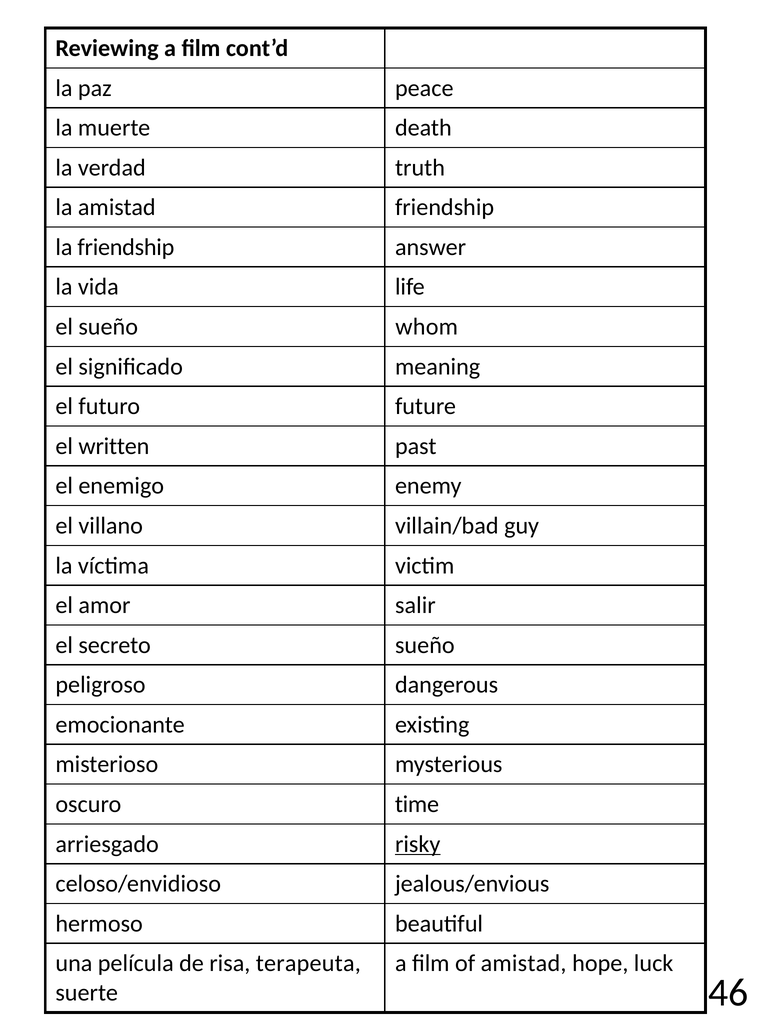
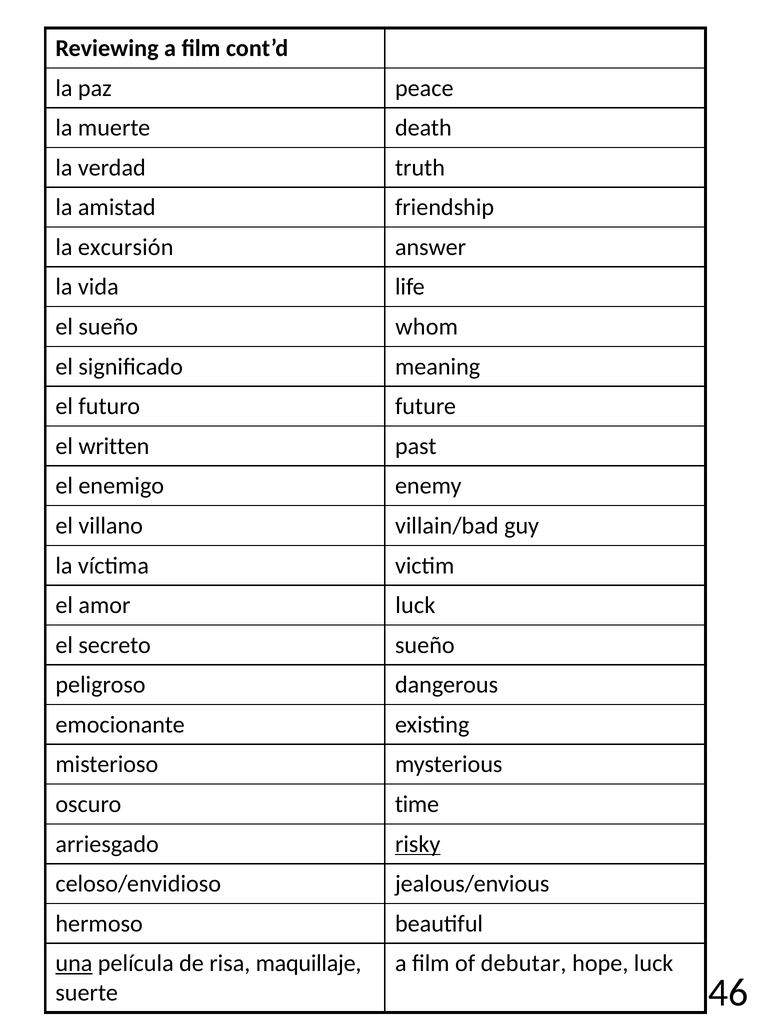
la friendship: friendship -> excursión
amor salir: salir -> luck
una underline: none -> present
terapeuta: terapeuta -> maquillaje
of amistad: amistad -> debutar
